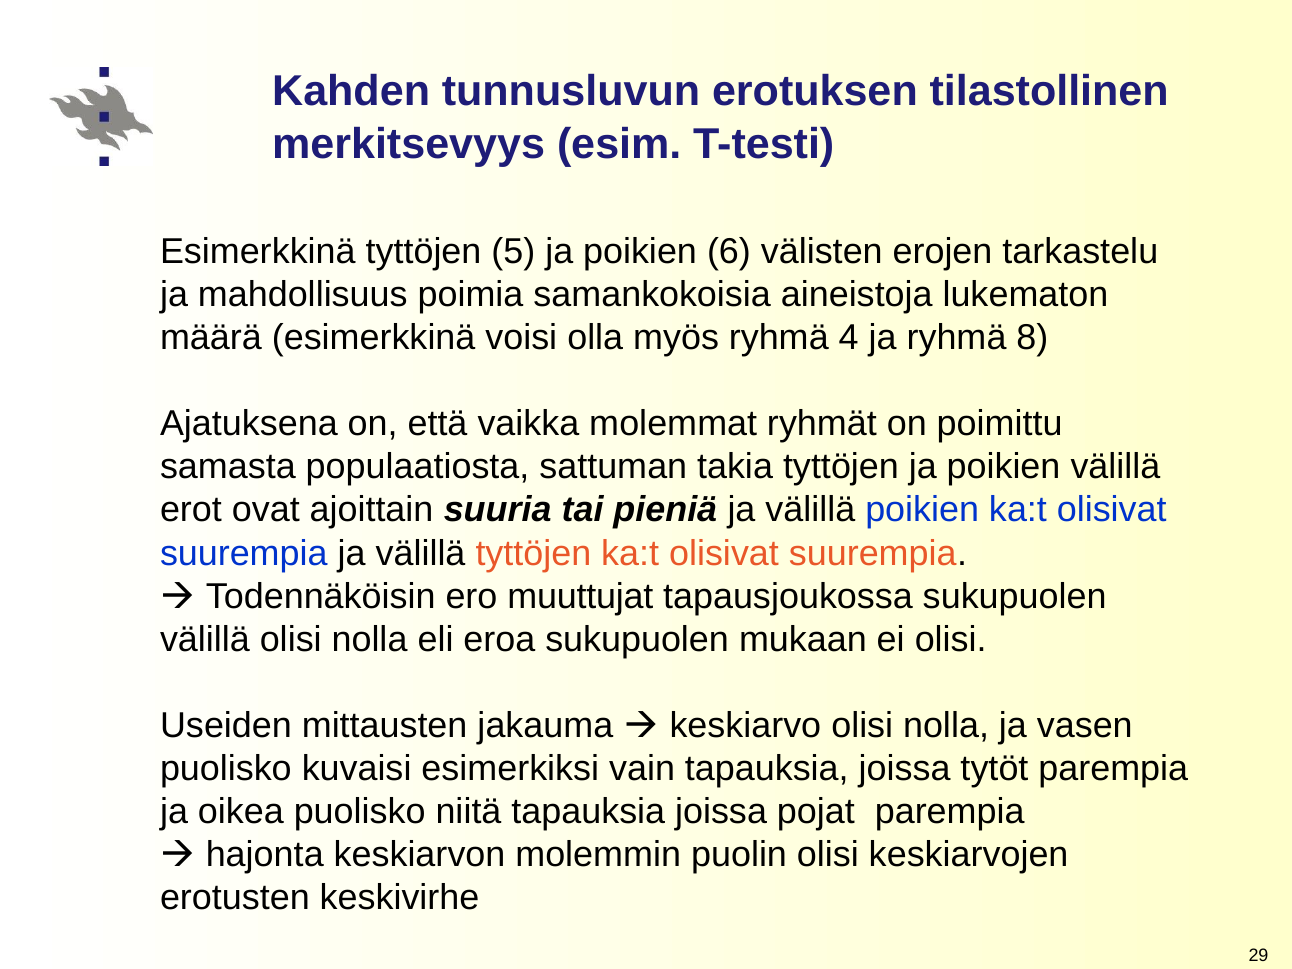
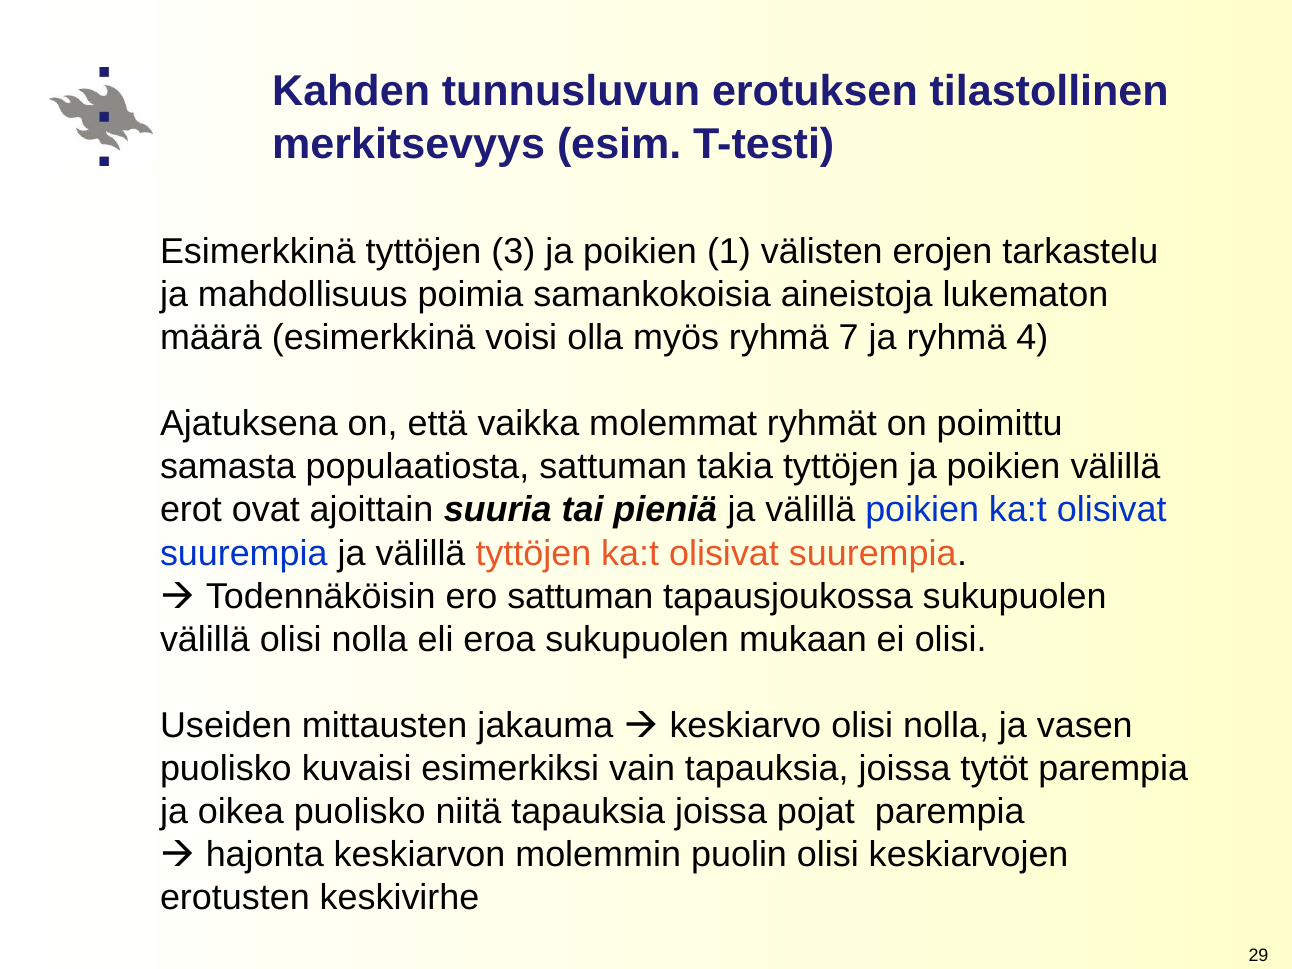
5: 5 -> 3
6: 6 -> 1
4: 4 -> 7
8: 8 -> 4
ero muuttujat: muuttujat -> sattuman
